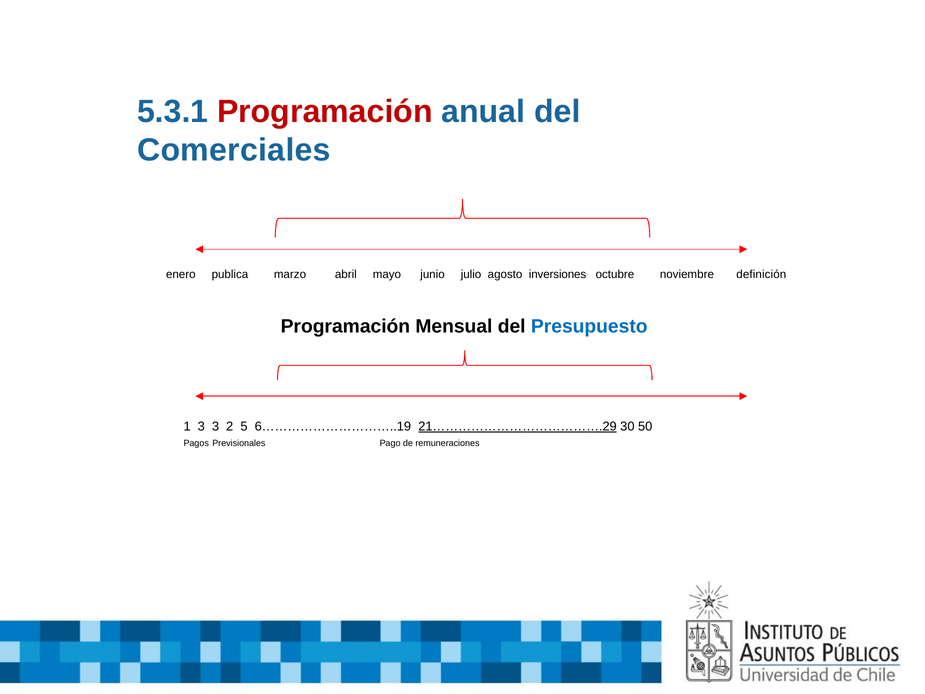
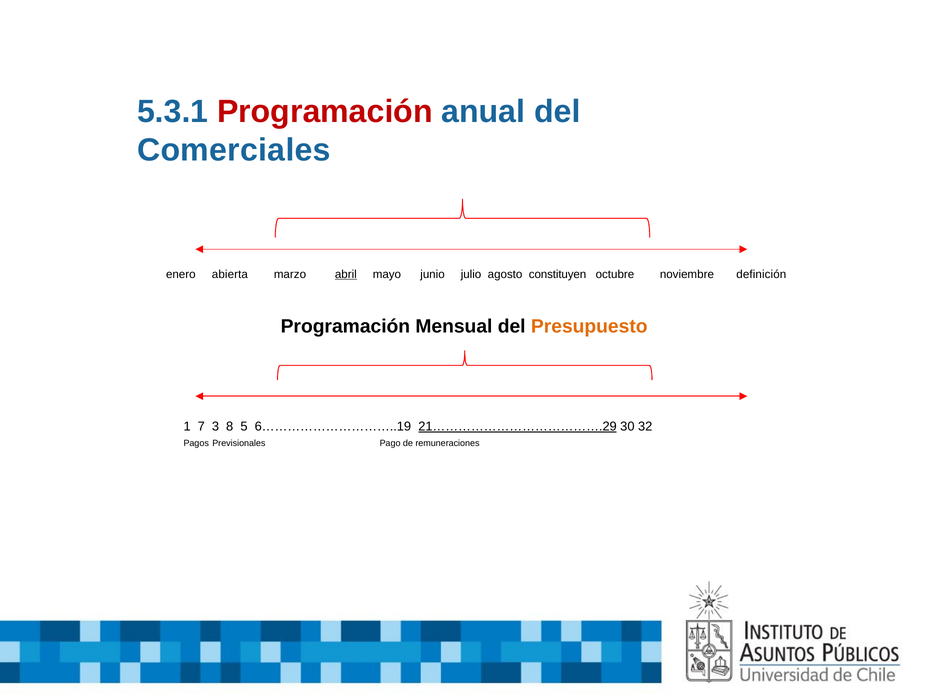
publica: publica -> abierta
abril underline: none -> present
inversiones: inversiones -> constituyen
Presupuesto colour: blue -> orange
1 3: 3 -> 7
2: 2 -> 8
50: 50 -> 32
